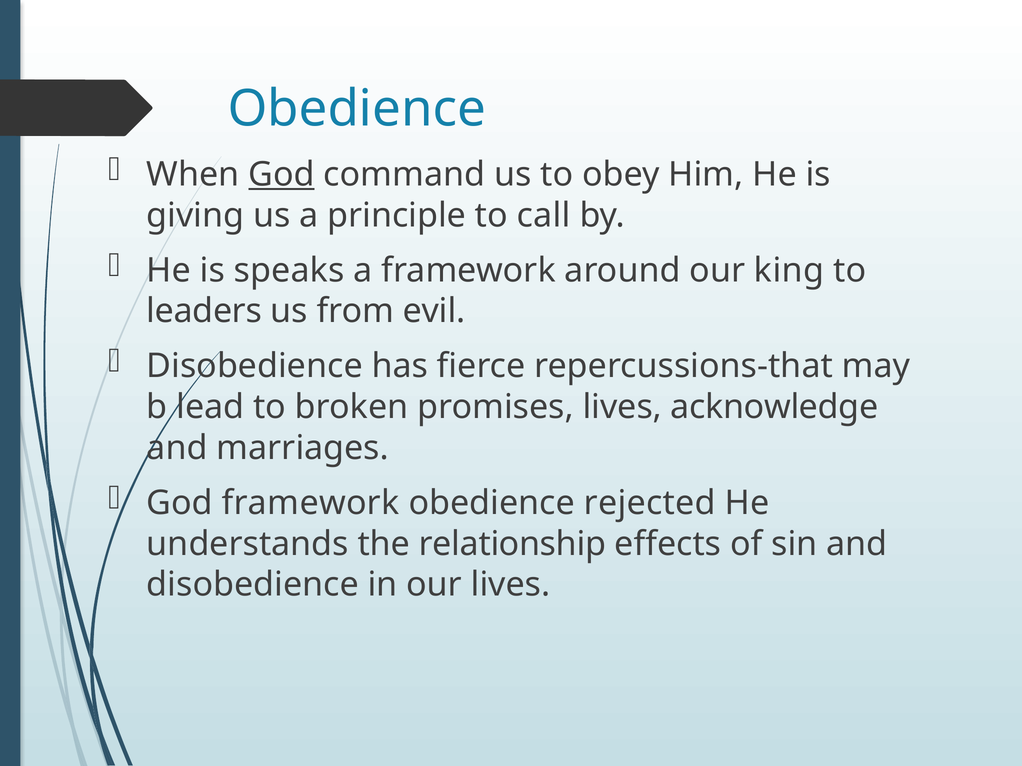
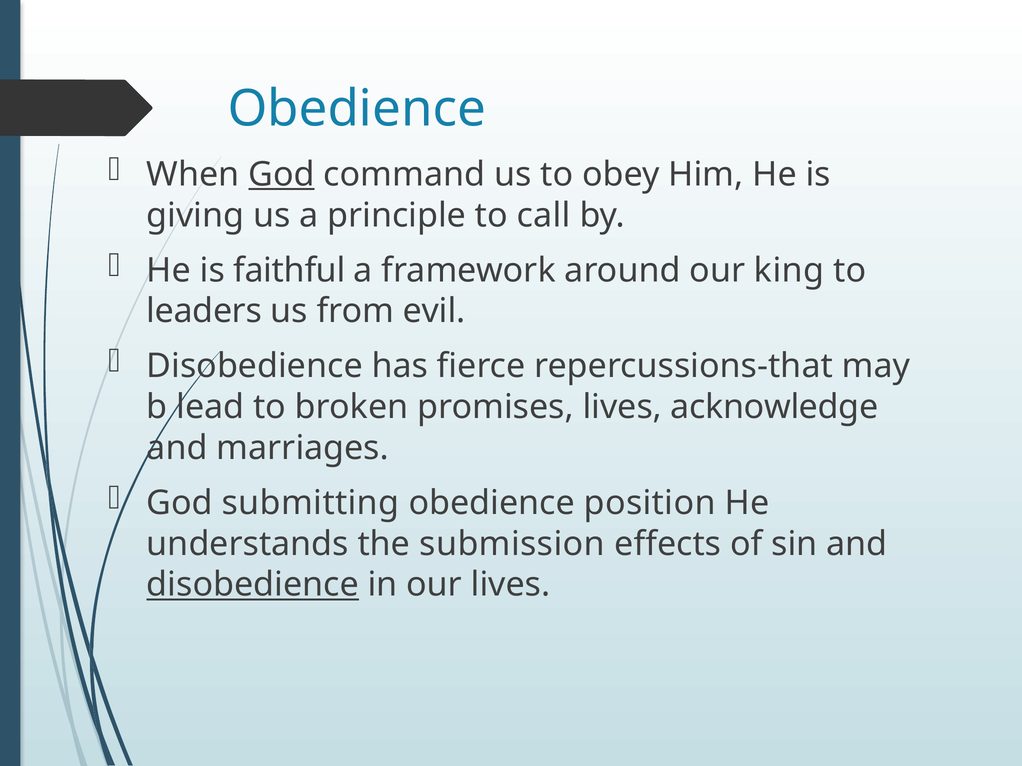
speaks: speaks -> faithful
God framework: framework -> submitting
rejected: rejected -> position
relationship: relationship -> submission
disobedience at (253, 585) underline: none -> present
